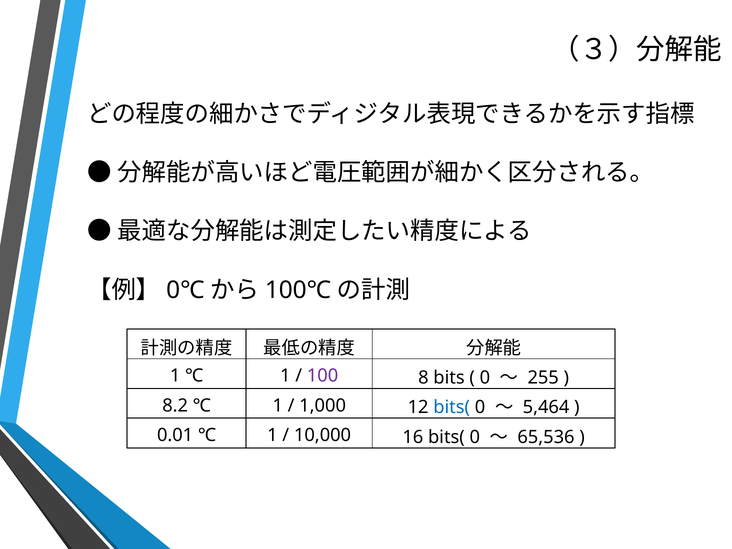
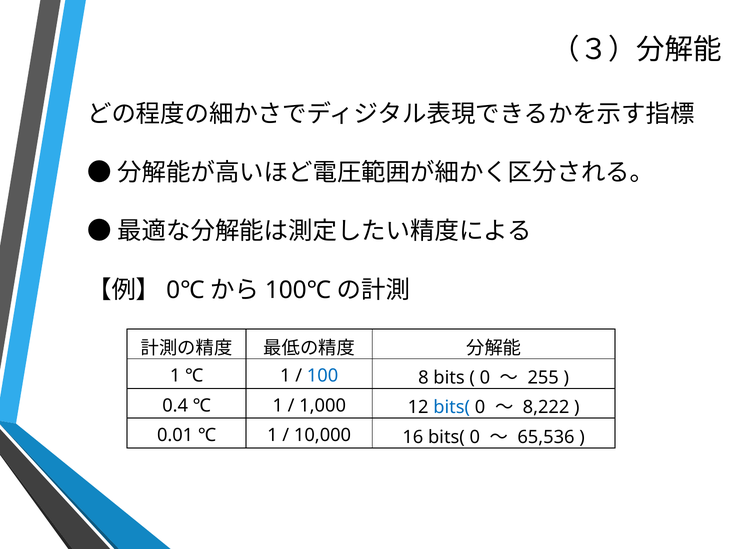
100 colour: purple -> blue
8.2: 8.2 -> 0.4
5,464: 5,464 -> 8,222
